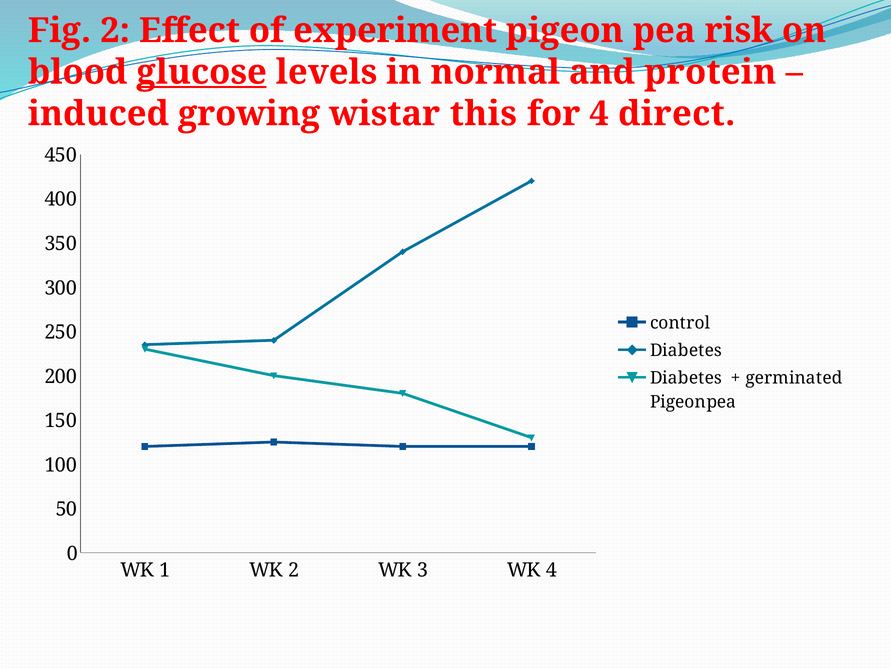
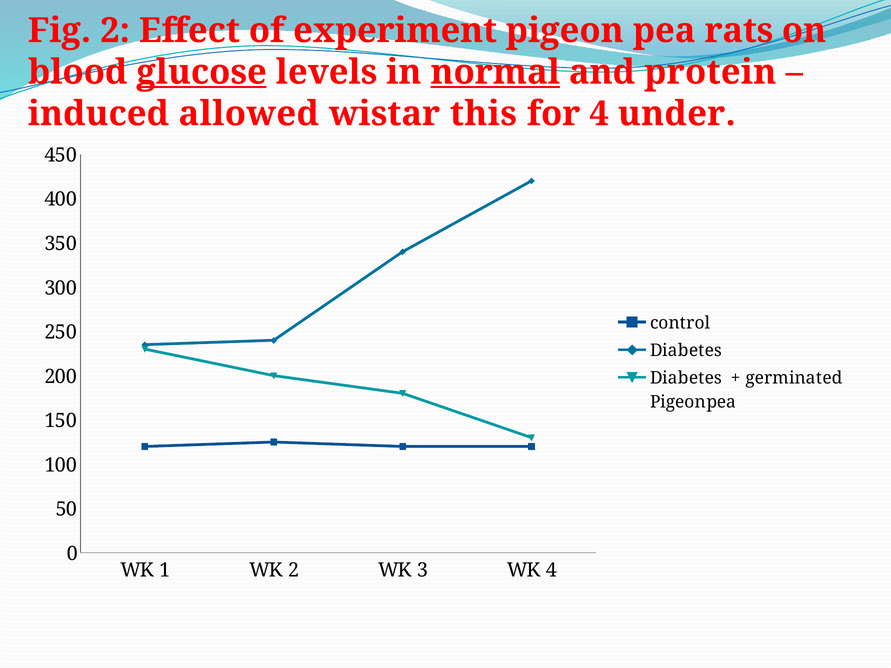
risk: risk -> rats
normal underline: none -> present
growing: growing -> allowed
direct: direct -> under
